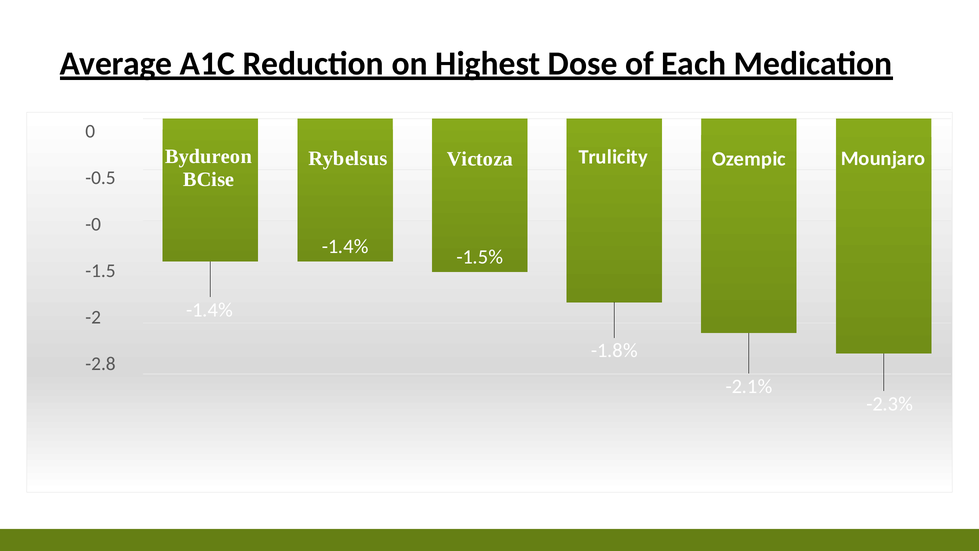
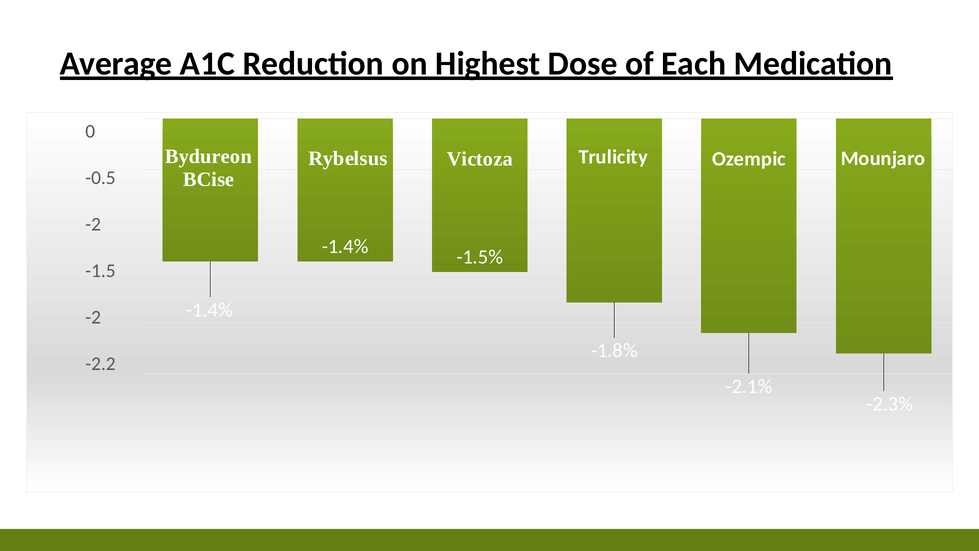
-0 at (93, 224): -0 -> -2
-2.8: -2.8 -> -2.2
